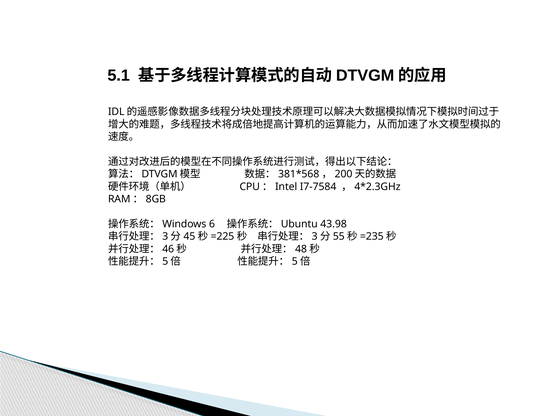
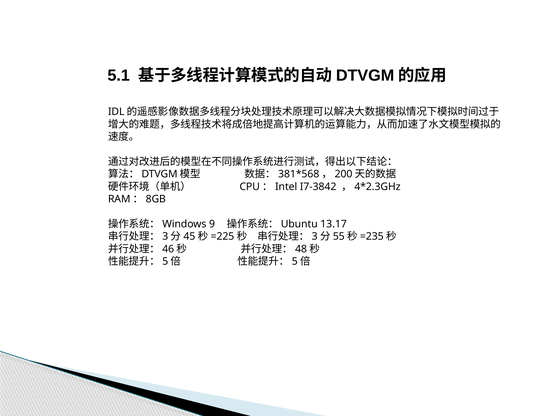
I7-7584: I7-7584 -> I7-3842
6: 6 -> 9
43.98: 43.98 -> 13.17
